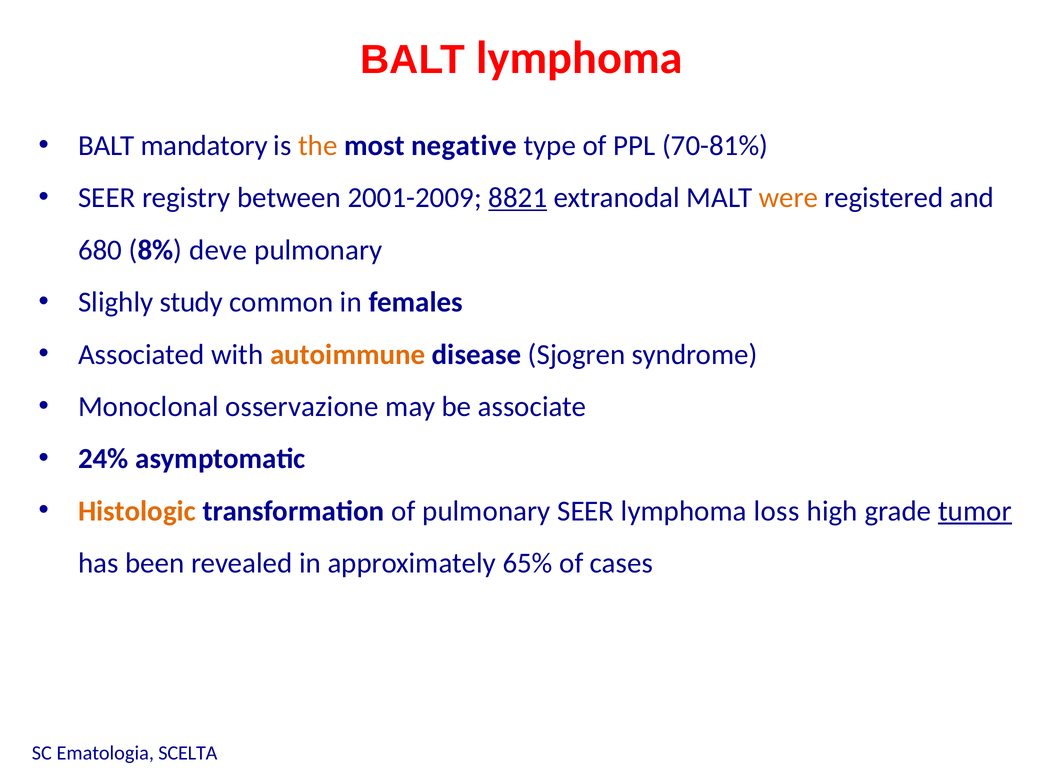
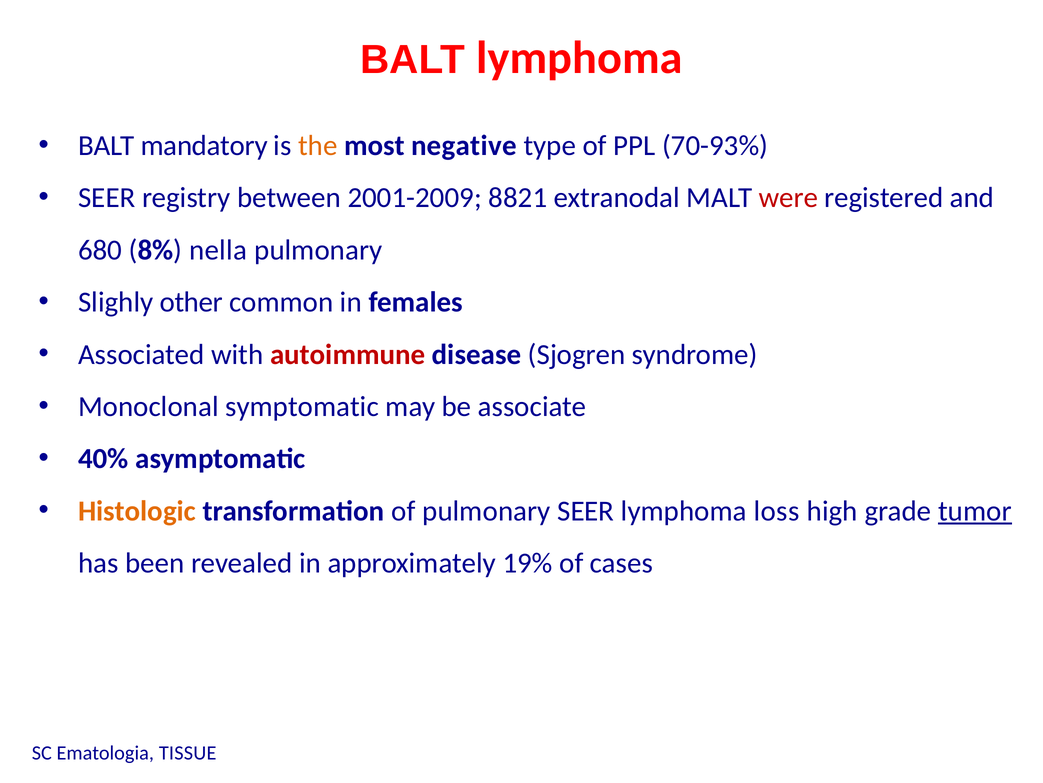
70-81%: 70-81% -> 70-93%
8821 underline: present -> none
were colour: orange -> red
deve: deve -> nella
study: study -> other
autoimmune colour: orange -> red
osservazione: osservazione -> symptomatic
24%: 24% -> 40%
65%: 65% -> 19%
SCELTA: SCELTA -> TISSUE
